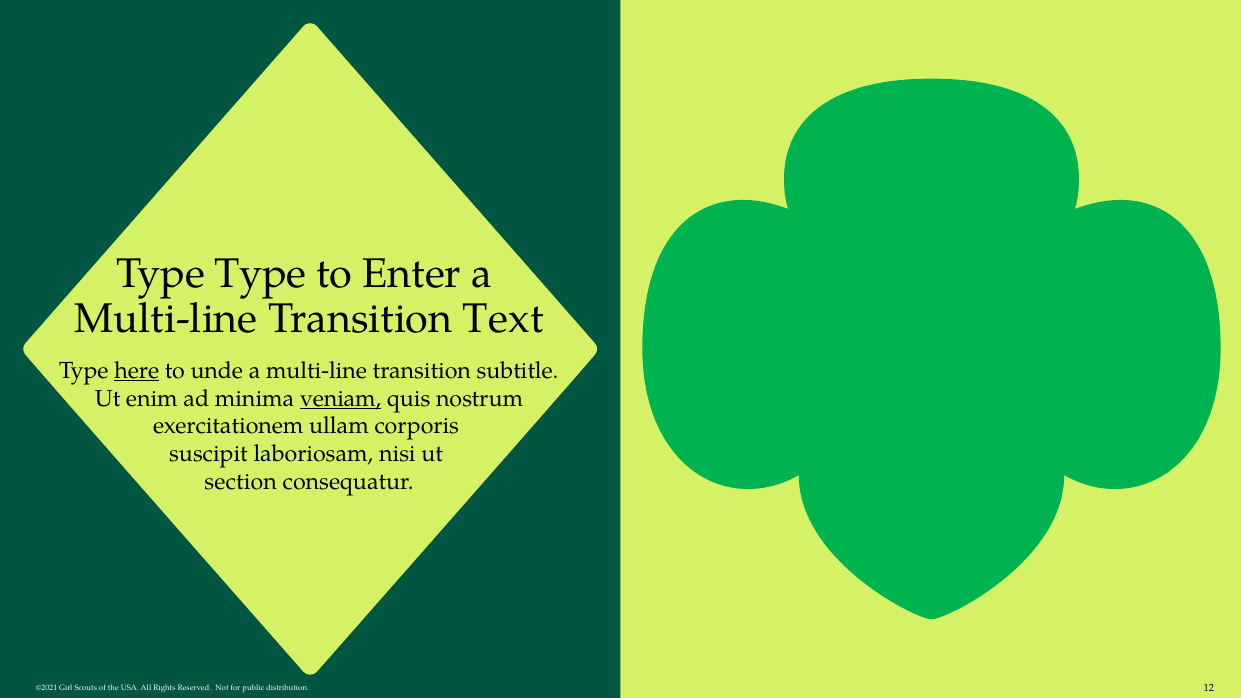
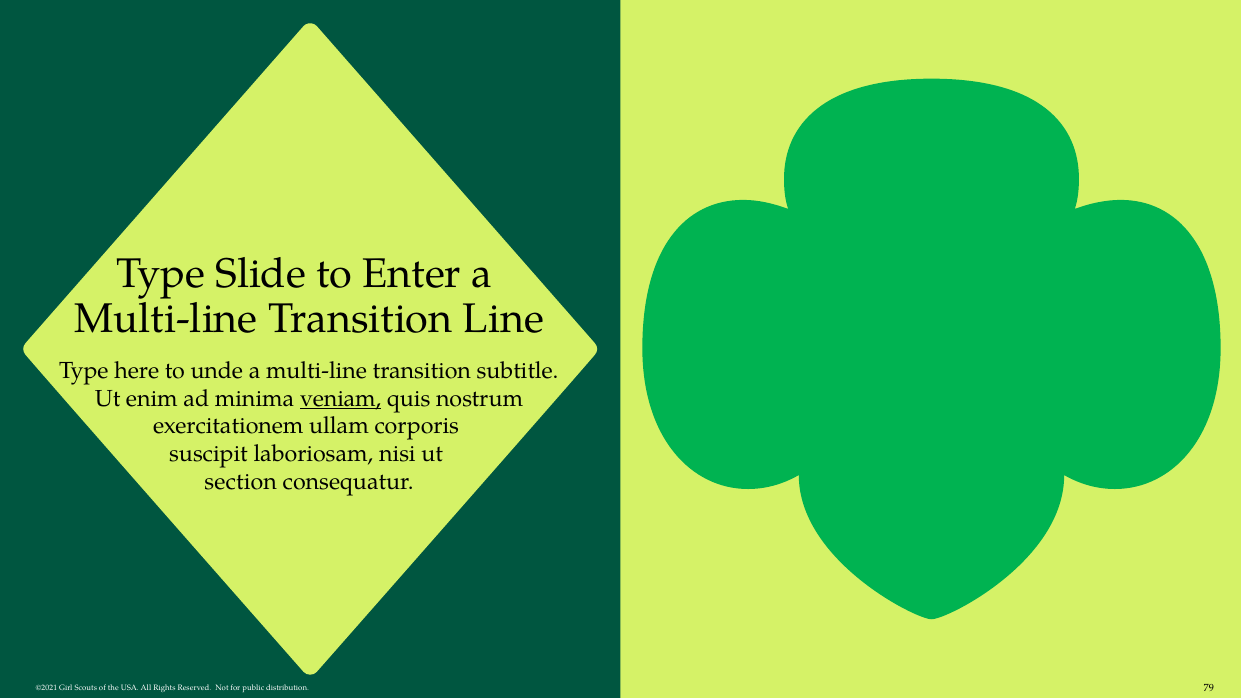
Type Type: Type -> Slide
Text: Text -> Line
here underline: present -> none
12: 12 -> 79
